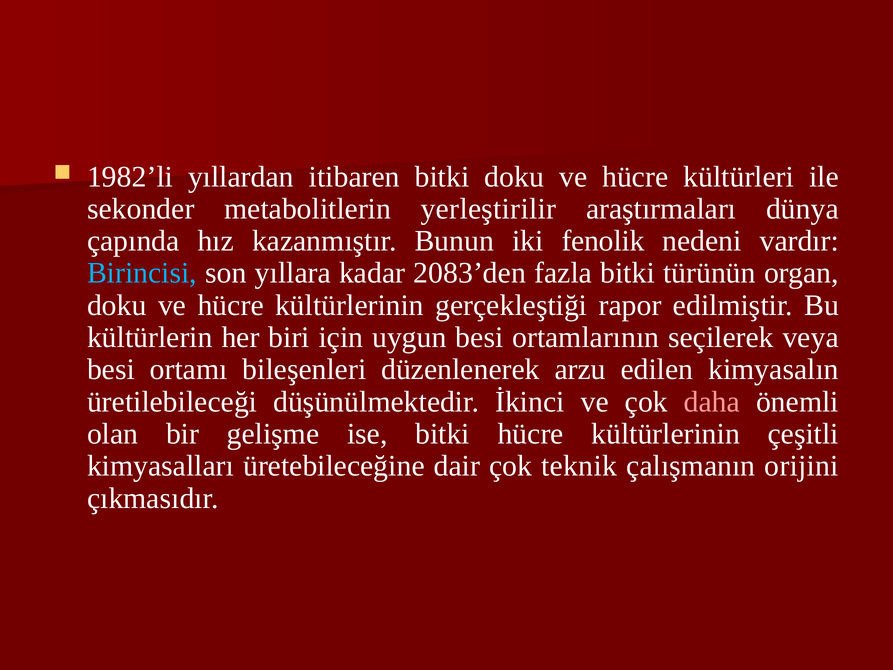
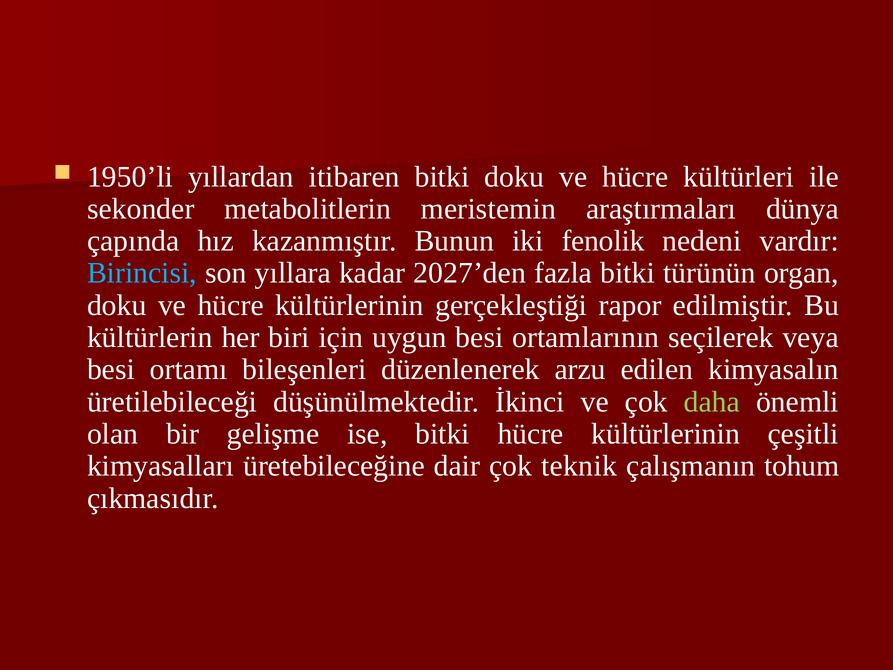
1982’li: 1982’li -> 1950’li
yerleştirilir: yerleştirilir -> meristemin
2083’den: 2083’den -> 2027’den
daha colour: pink -> light green
orijini: orijini -> tohum
